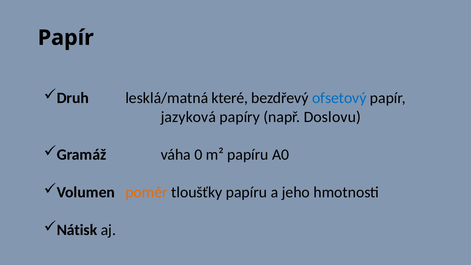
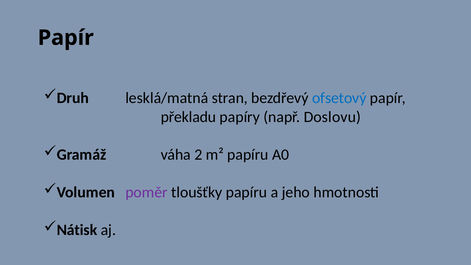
které: které -> stran
jazyková: jazyková -> překladu
0: 0 -> 2
poměr colour: orange -> purple
